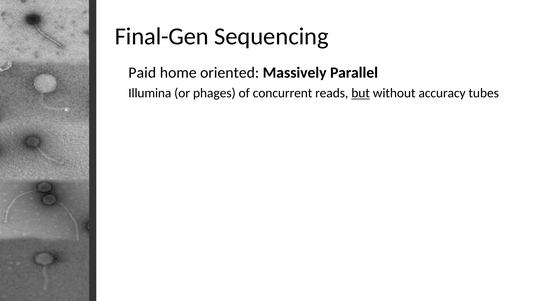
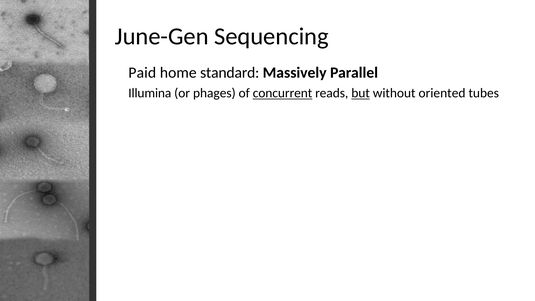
Final-Gen: Final-Gen -> June-Gen
oriented: oriented -> standard
concurrent underline: none -> present
accuracy: accuracy -> oriented
